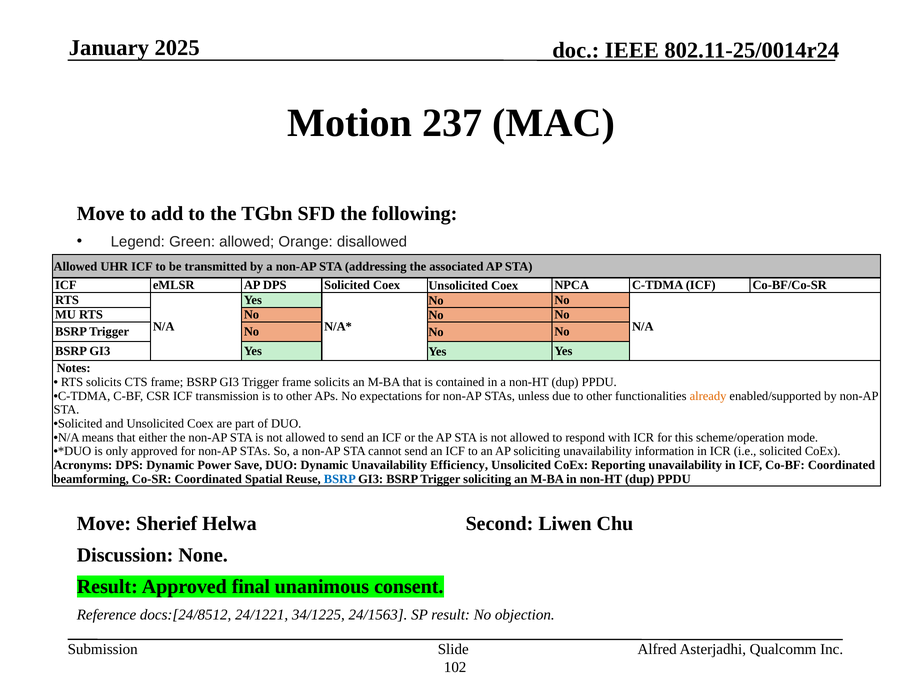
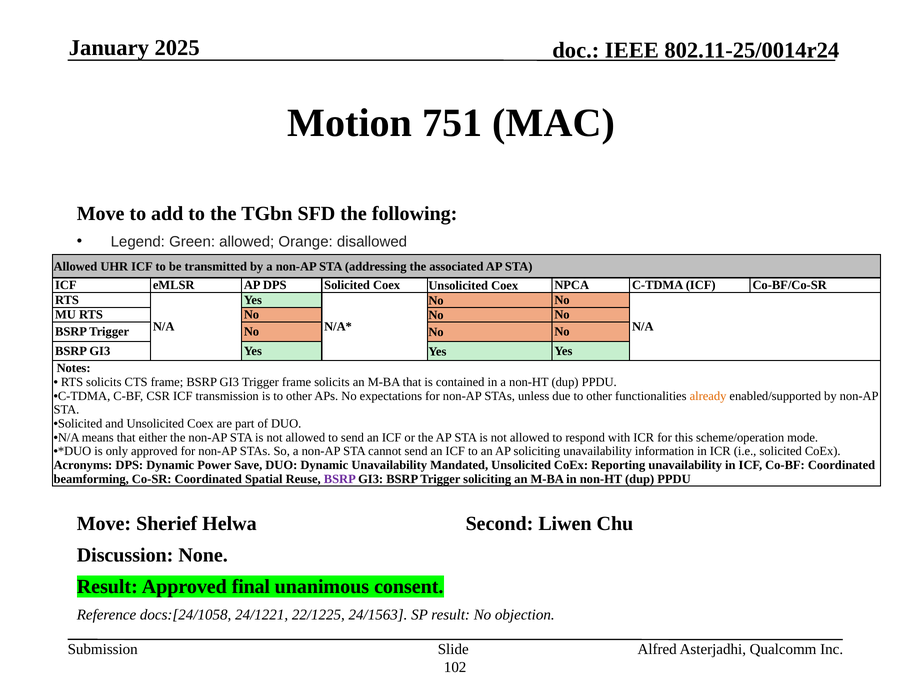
237: 237 -> 751
Efficiency: Efficiency -> Mandated
BSRP at (340, 479) colour: blue -> purple
docs:[24/8512: docs:[24/8512 -> docs:[24/1058
34/1225: 34/1225 -> 22/1225
